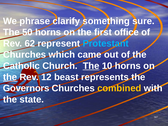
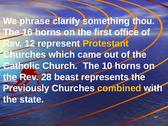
sure: sure -> thou
50: 50 -> 16
62: 62 -> 12
Protestant colour: light blue -> yellow
The at (91, 66) underline: present -> none
12: 12 -> 28
Governors: Governors -> Previously
